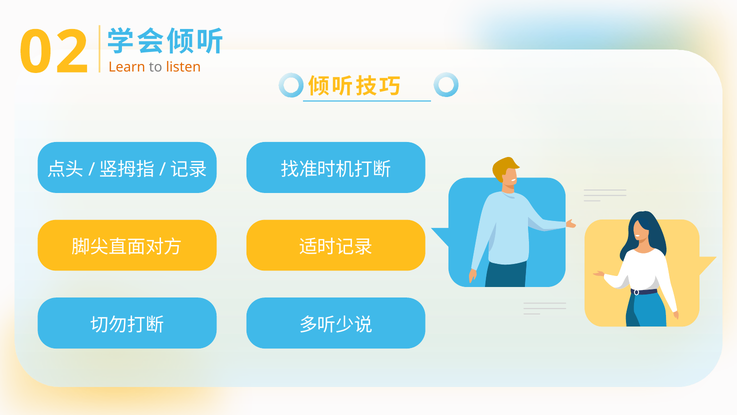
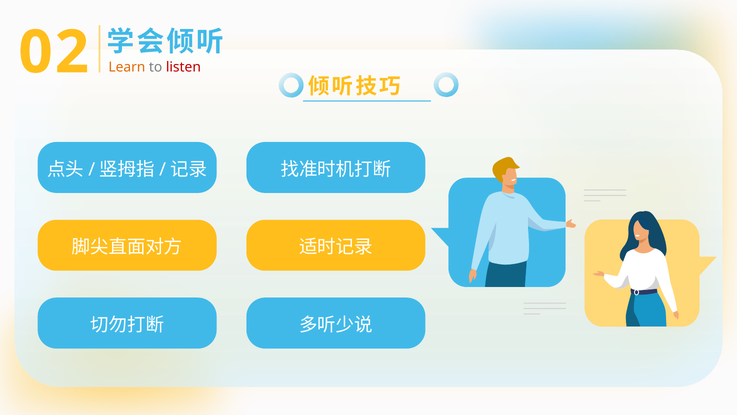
listen colour: orange -> red
